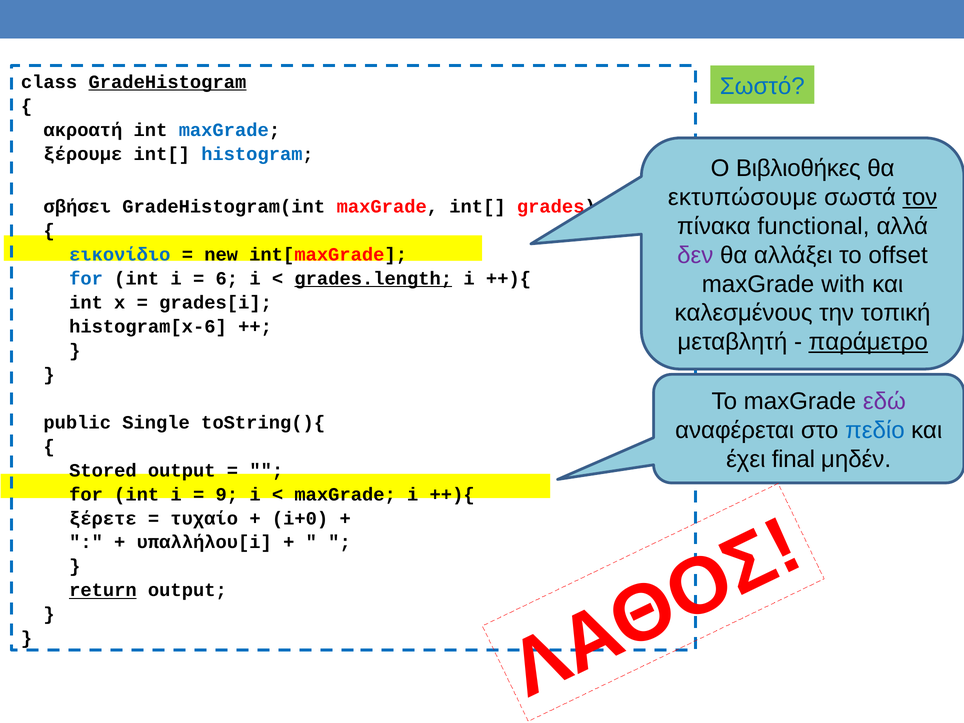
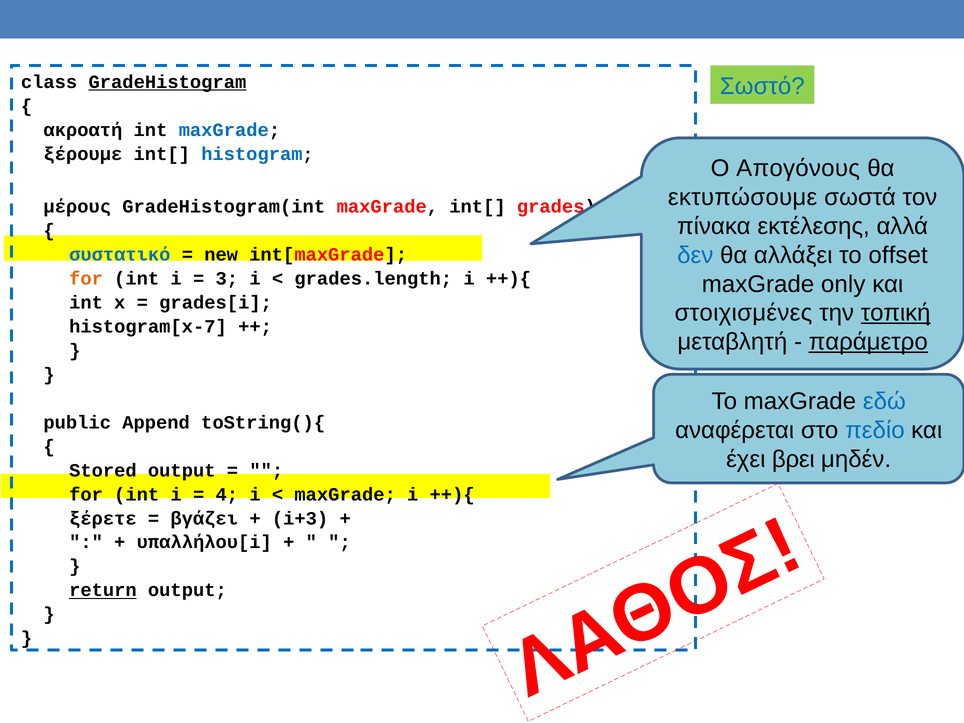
Βιβλιοθήκες: Βιβλιοθήκες -> Απογόνους
τον underline: present -> none
σβήσει: σβήσει -> μέρους
functional: functional -> εκτέλεσης
δεν colour: purple -> blue
εικονίδιο: εικονίδιο -> συστατικό
for at (86, 278) colour: blue -> orange
6: 6 -> 3
grades.length underline: present -> none
with: with -> only
καλεσμένους: καλεσμένους -> στοιχισμένες
τοπική underline: none -> present
histogram[x-6: histogram[x-6 -> histogram[x-7
εδώ colour: purple -> blue
Single: Single -> Append
final: final -> βρει
9: 9 -> 4
τυχαίο: τυχαίο -> βγάζει
i+0: i+0 -> i+3
